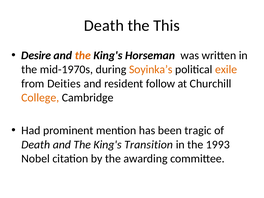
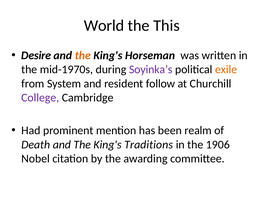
Death at (104, 26): Death -> World
Soyinka’s colour: orange -> purple
Deities: Deities -> System
College colour: orange -> purple
tragic: tragic -> realm
Transition: Transition -> Traditions
1993: 1993 -> 1906
